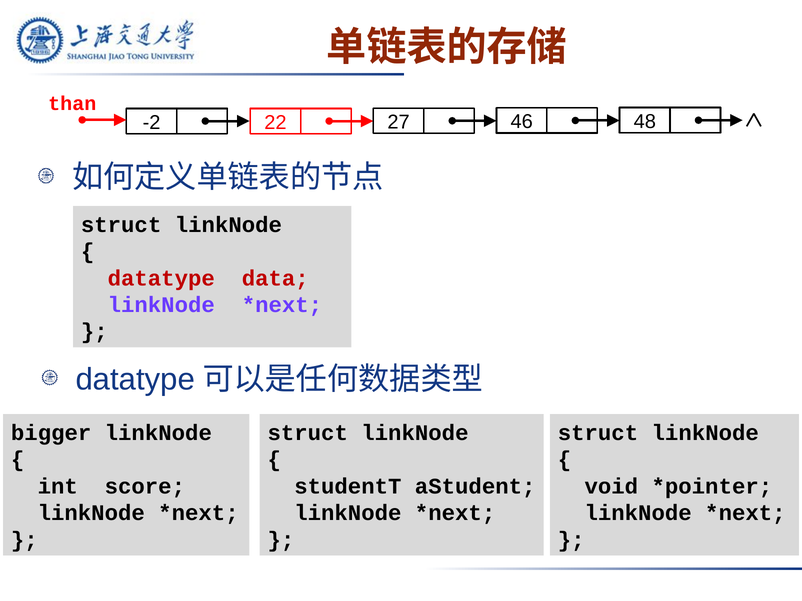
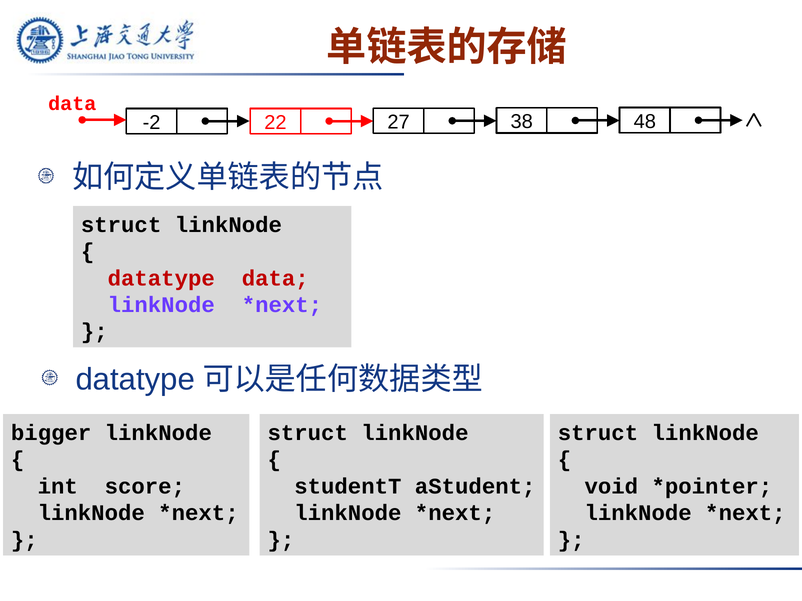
than at (72, 104): than -> data
46: 46 -> 38
